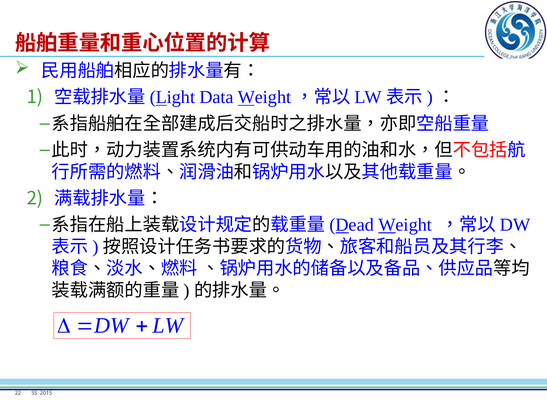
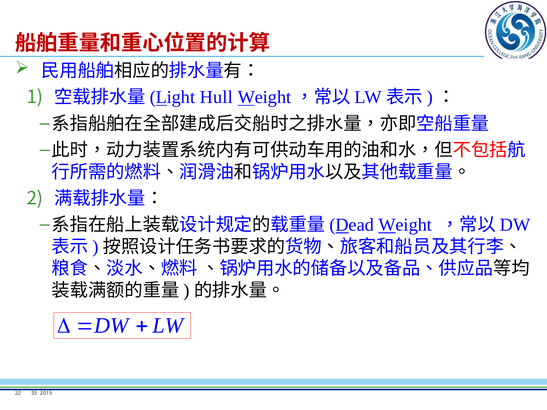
Data: Data -> Hull
